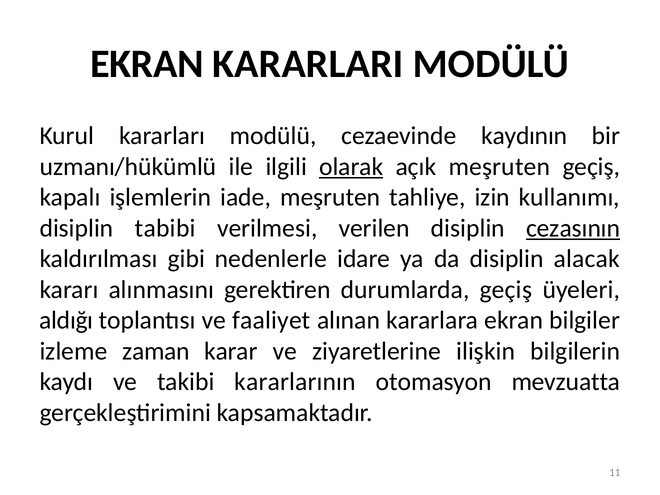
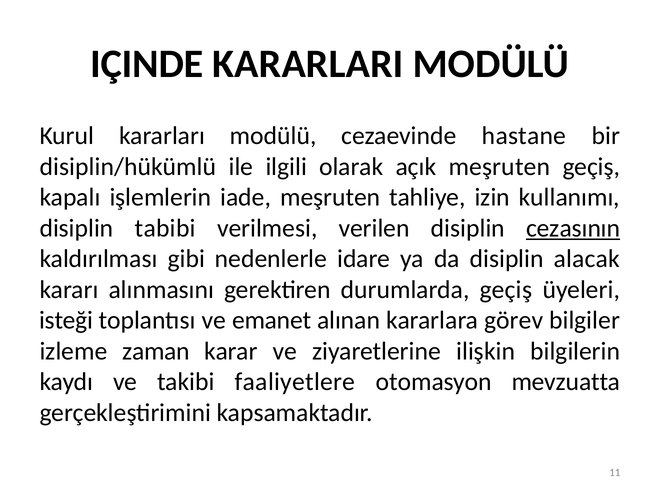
EKRAN at (147, 64): EKRAN -> IÇINDE
kaydının: kaydının -> hastane
uzmanı/hükümlü: uzmanı/hükümlü -> disiplin/hükümlü
olarak underline: present -> none
aldığı: aldığı -> isteği
faaliyet: faaliyet -> emanet
kararlara ekran: ekran -> görev
kararlarının: kararlarının -> faaliyetlere
